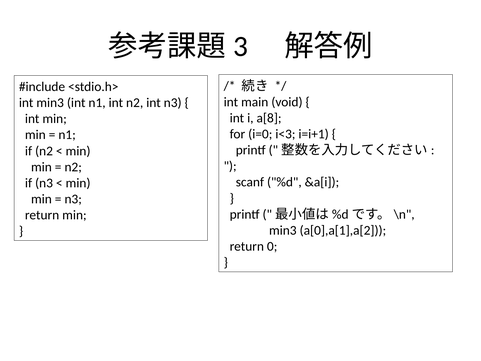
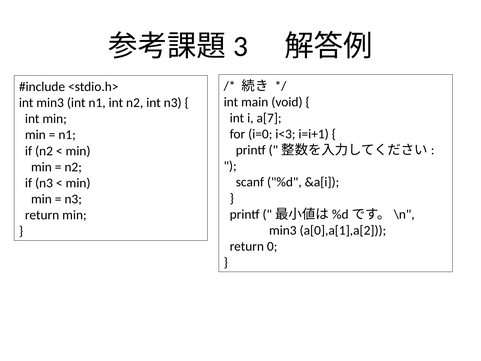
a[8: a[8 -> a[7
